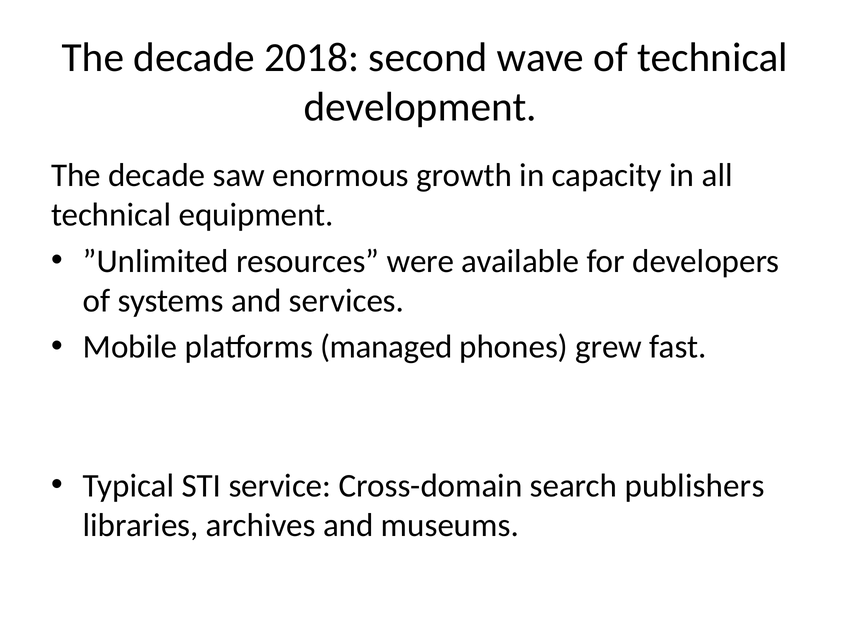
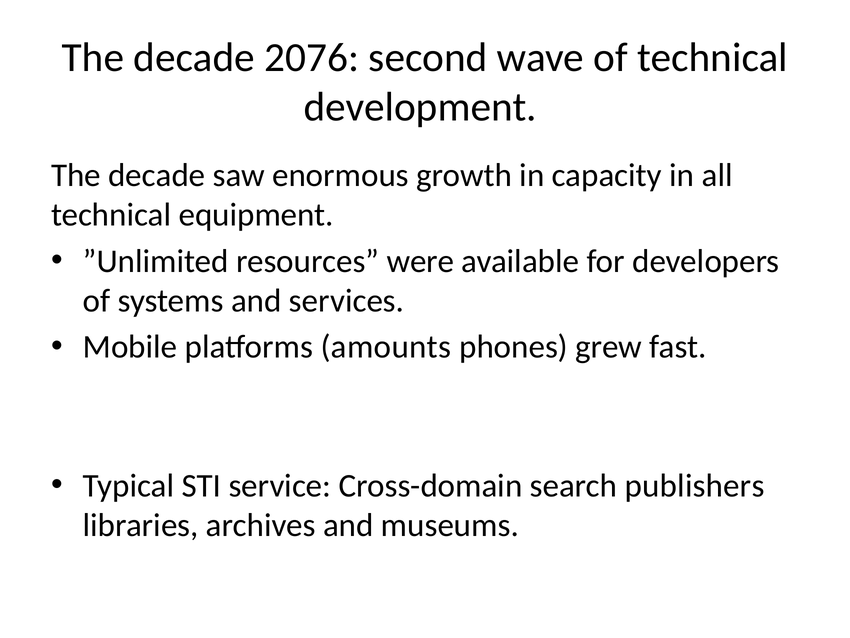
2018: 2018 -> 2076
managed: managed -> amounts
